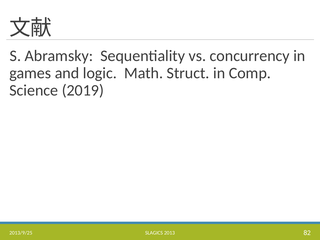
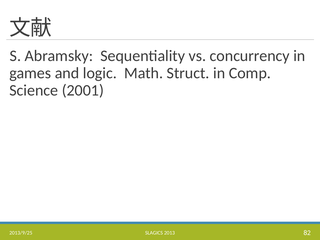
2019: 2019 -> 2001
